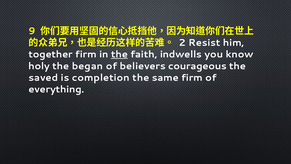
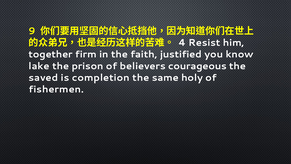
2: 2 -> 4
the at (119, 54) underline: present -> none
indwells: indwells -> justified
holy: holy -> lake
began: began -> prison
same firm: firm -> holy
everything: everything -> fishermen
